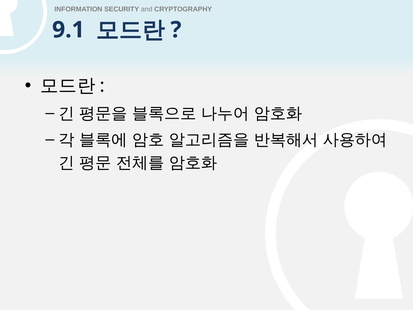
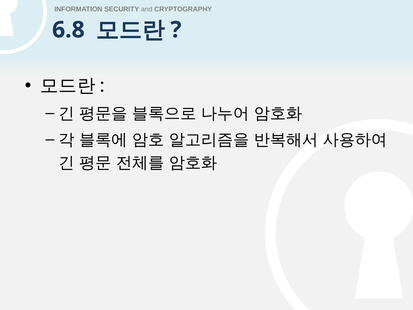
9.1: 9.1 -> 6.8
